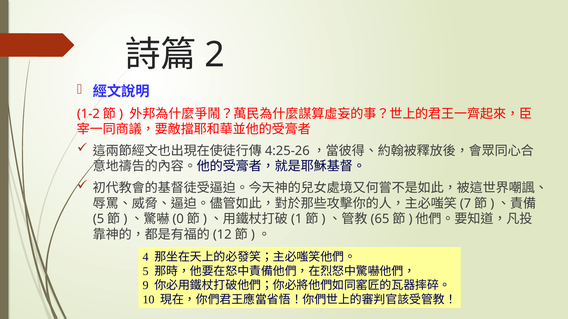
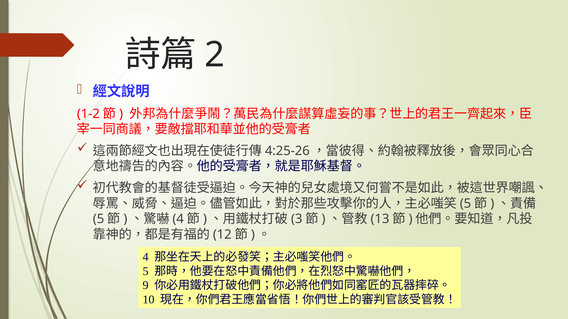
7 at (465, 204): 7 -> 5
0 at (178, 219): 0 -> 4
1: 1 -> 3
65: 65 -> 13
